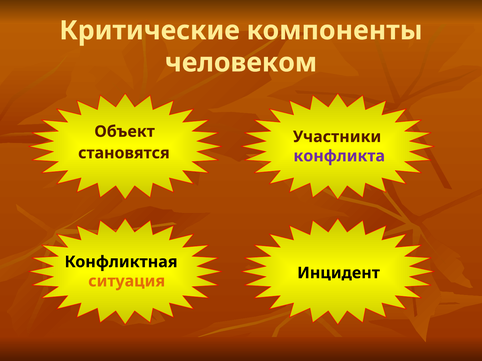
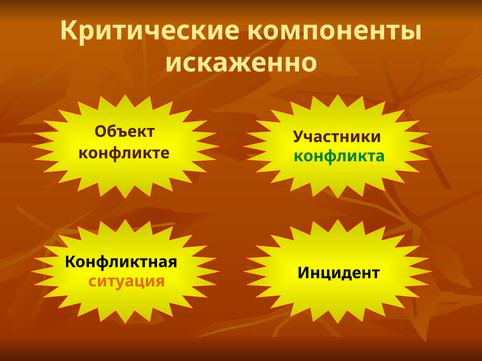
человеком: человеком -> искаженно
становятся: становятся -> конфликте
конфликта colour: purple -> green
